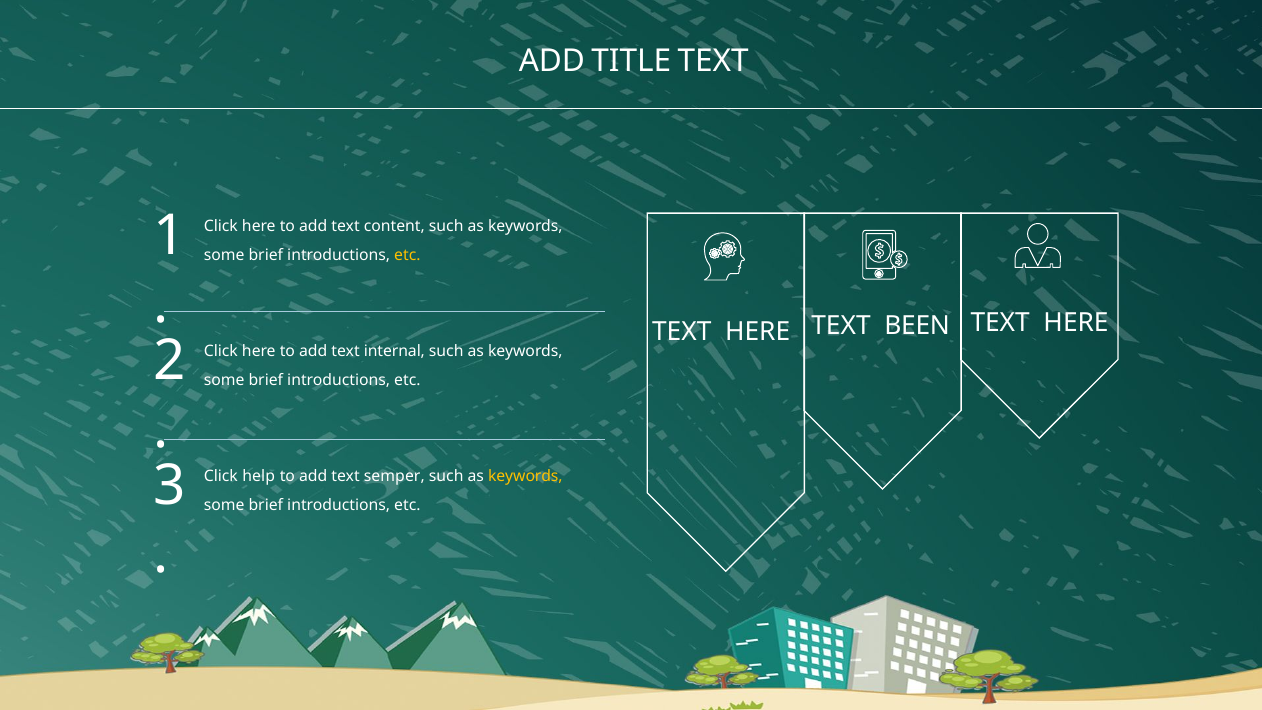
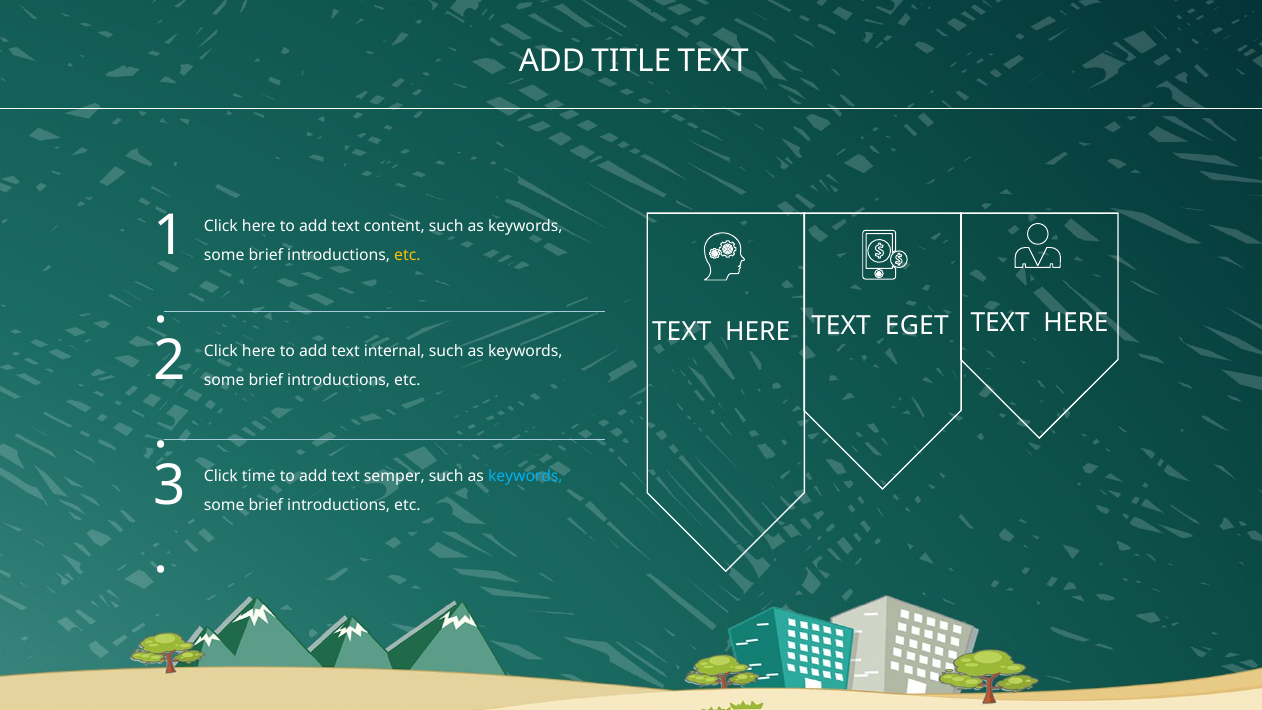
BEEN: BEEN -> EGET
help: help -> time
keywords at (525, 477) colour: yellow -> light blue
